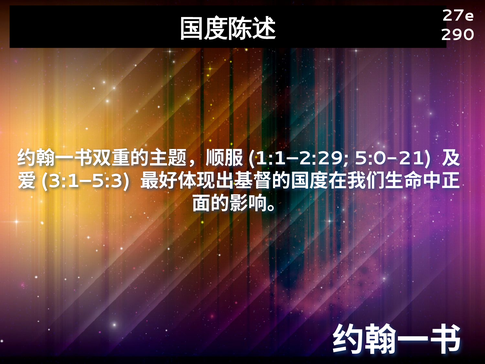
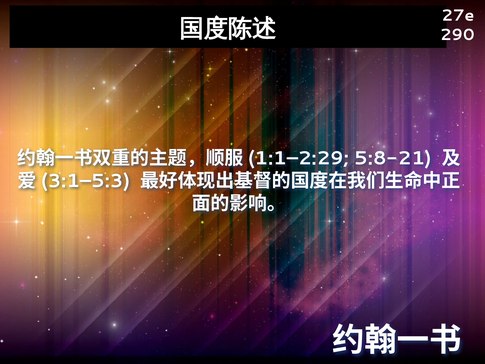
5:0-21: 5:0-21 -> 5:8-21
